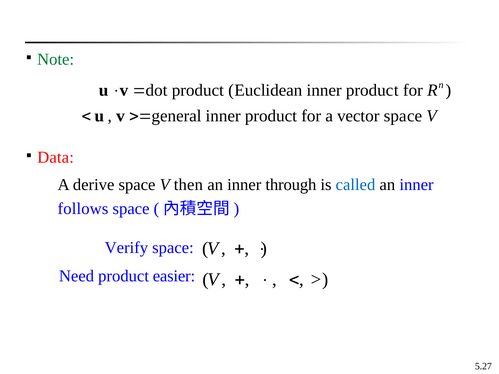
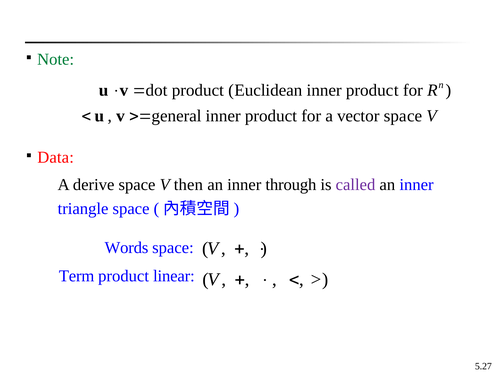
called colour: blue -> purple
follows: follows -> triangle
Verify: Verify -> Words
Need: Need -> Term
easier: easier -> linear
